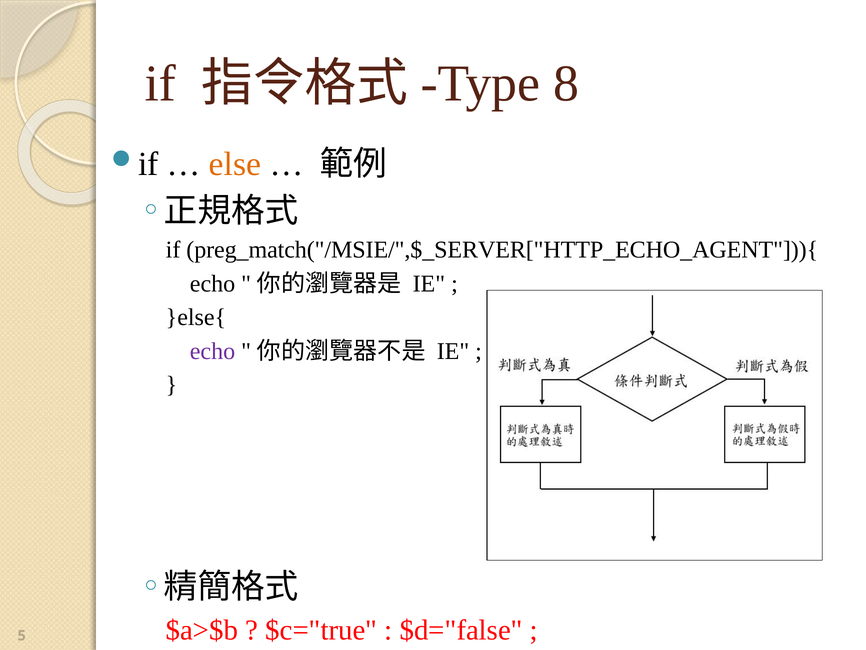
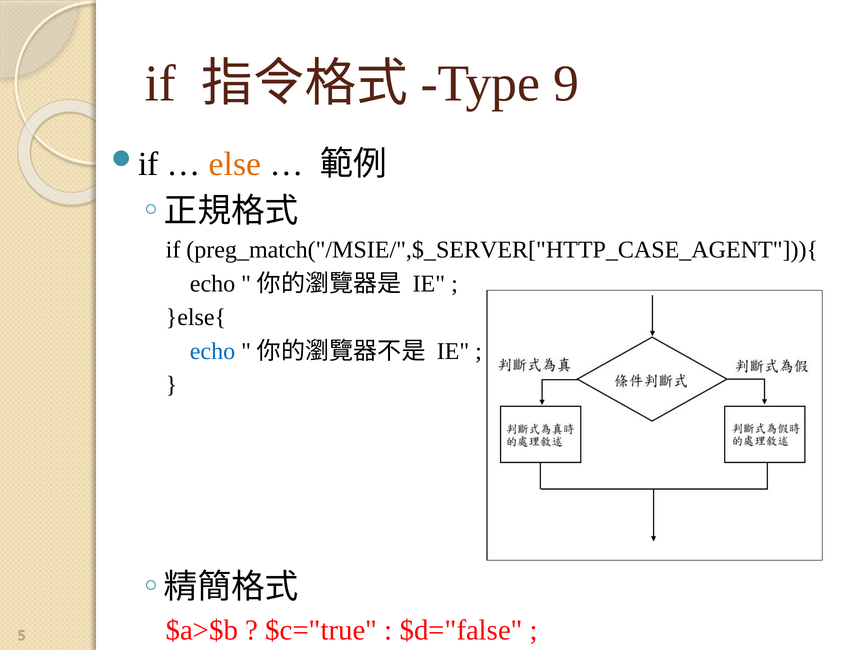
8: 8 -> 9
preg_match("/MSIE/",$_SERVER["HTTP_ECHO_AGENT"])){: preg_match("/MSIE/",$_SERVER["HTTP_ECHO_AGENT"])){ -> preg_match("/MSIE/",$_SERVER["HTTP_CASE_AGENT"])){
echo at (213, 351) colour: purple -> blue
